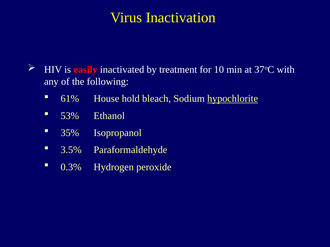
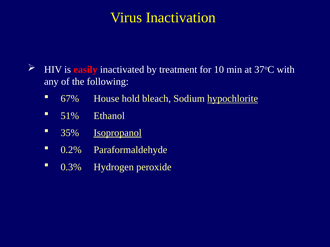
61%: 61% -> 67%
53%: 53% -> 51%
Isopropanol underline: none -> present
3.5%: 3.5% -> 0.2%
